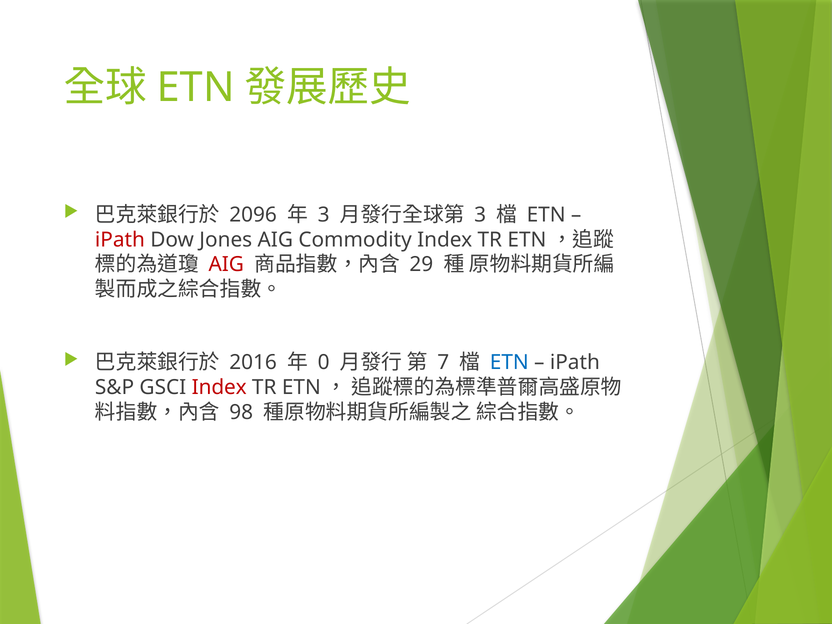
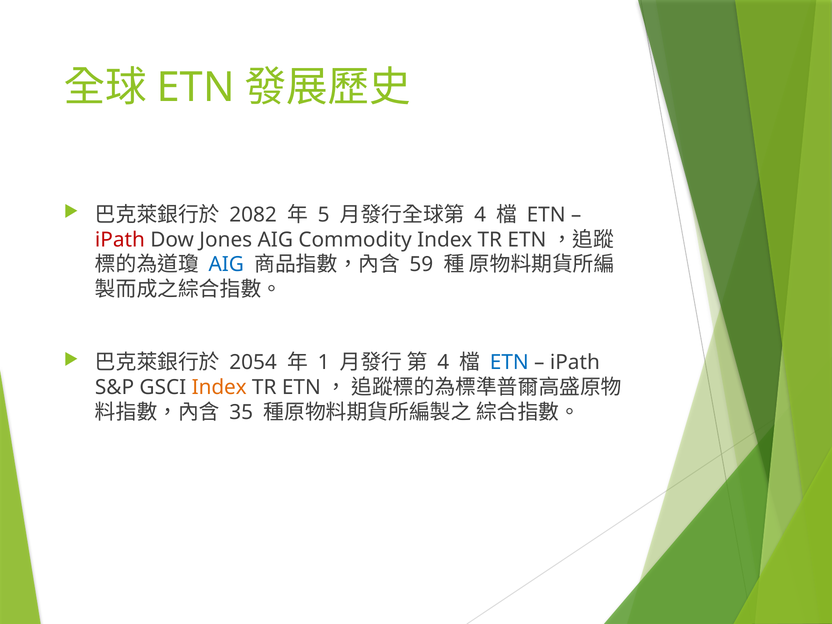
2096: 2096 -> 2082
3 at (324, 215): 3 -> 5
3 at (480, 215): 3 -> 4
AIG at (226, 265) colour: red -> blue
29: 29 -> 59
2016: 2016 -> 2054
0: 0 -> 1
7 at (443, 363): 7 -> 4
Index at (219, 388) colour: red -> orange
98: 98 -> 35
